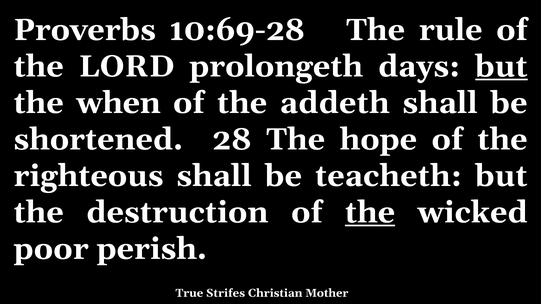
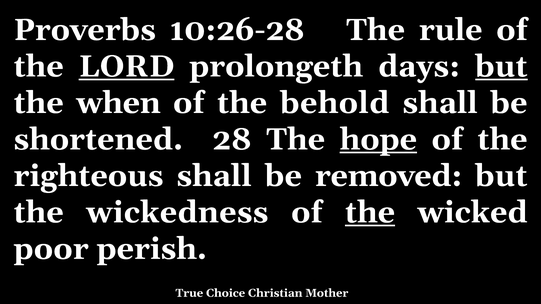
10:69-28: 10:69-28 -> 10:26-28
LORD underline: none -> present
addeth: addeth -> behold
hope underline: none -> present
teacheth: teacheth -> removed
destruction: destruction -> wickedness
Strifes: Strifes -> Choice
